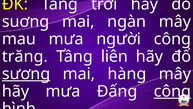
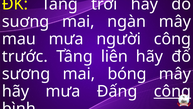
trăng: trăng -> trước
sương underline: present -> none
hàng: hàng -> bóng
